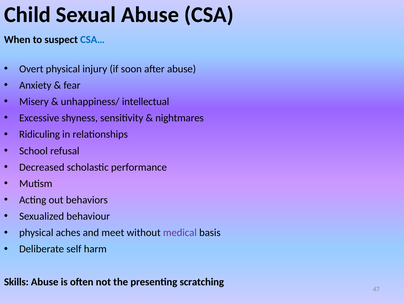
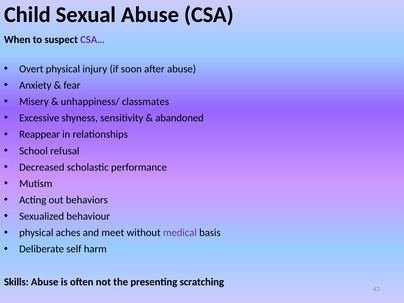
CSA… colour: blue -> purple
intellectual: intellectual -> classmates
nightmares: nightmares -> abandoned
Ridiculing: Ridiculing -> Reappear
